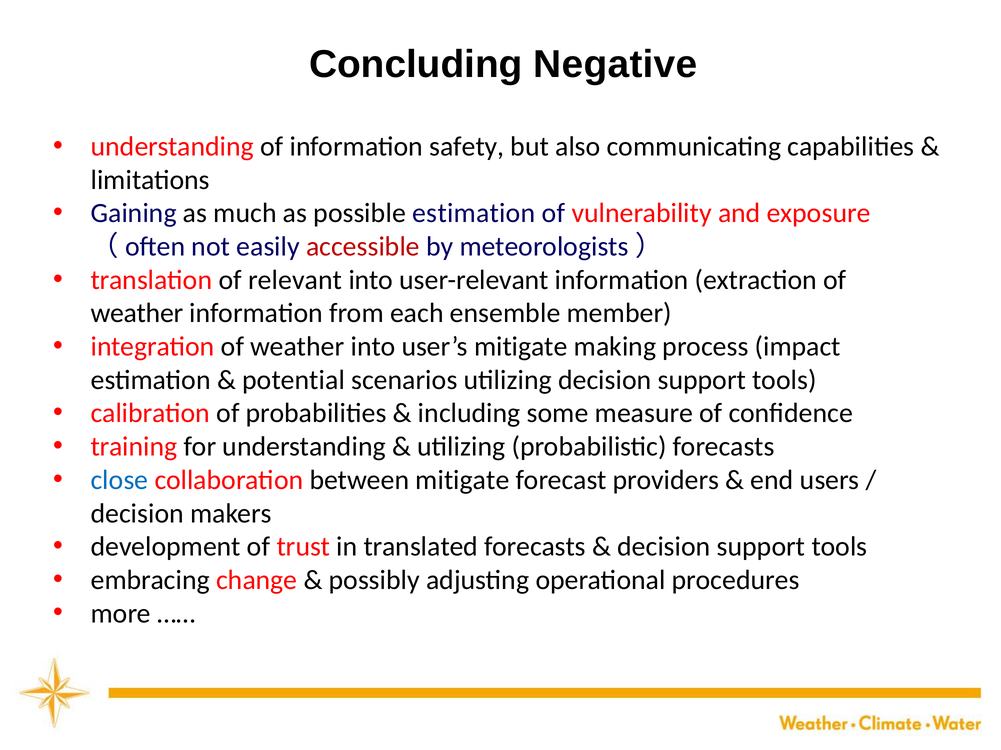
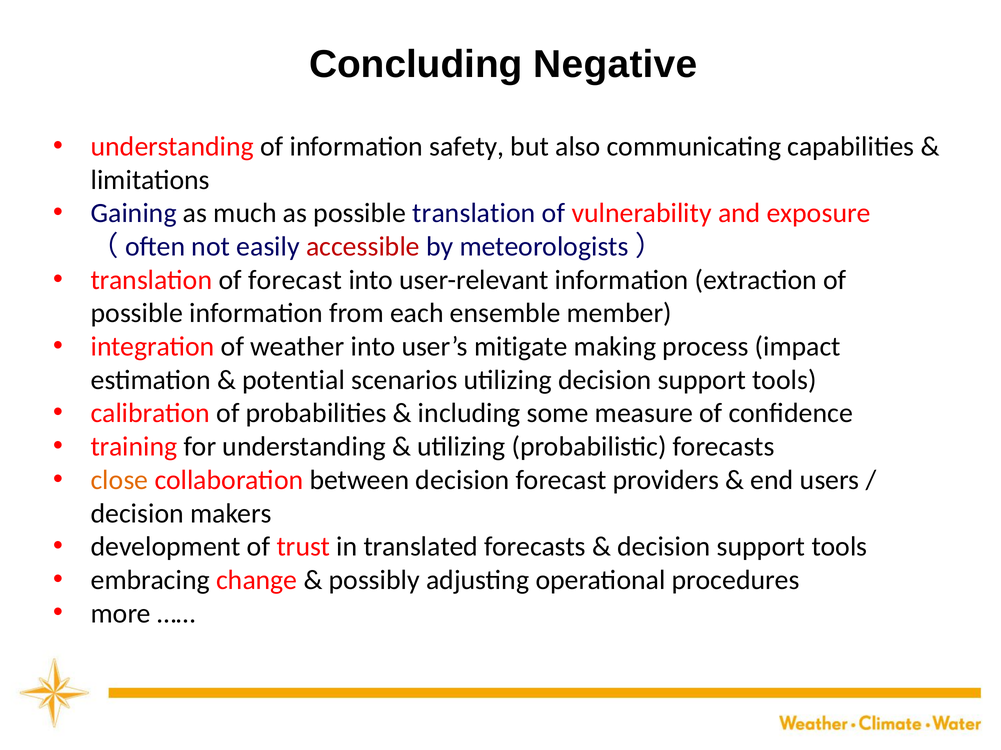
possible estimation: estimation -> translation
of relevant: relevant -> forecast
weather at (137, 314): weather -> possible
close colour: blue -> orange
between mitigate: mitigate -> decision
